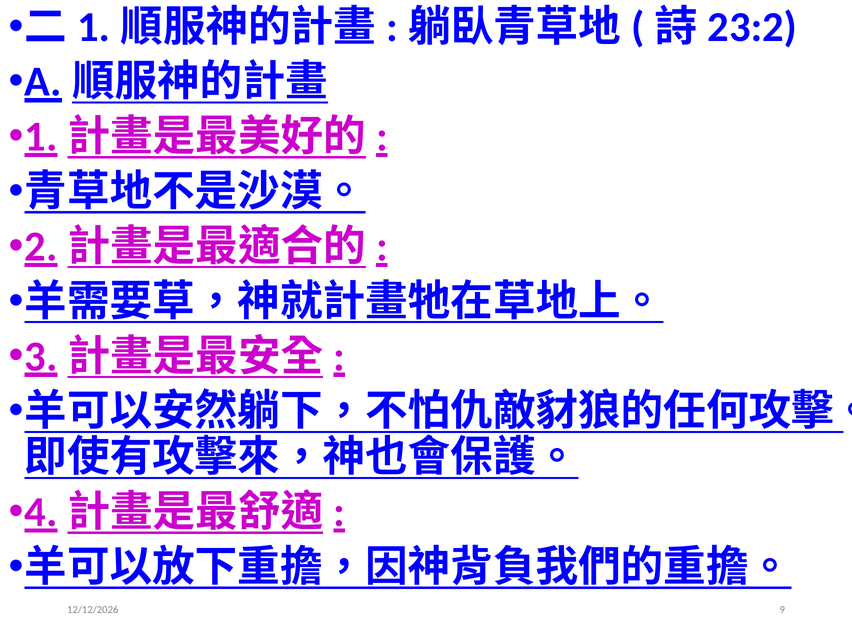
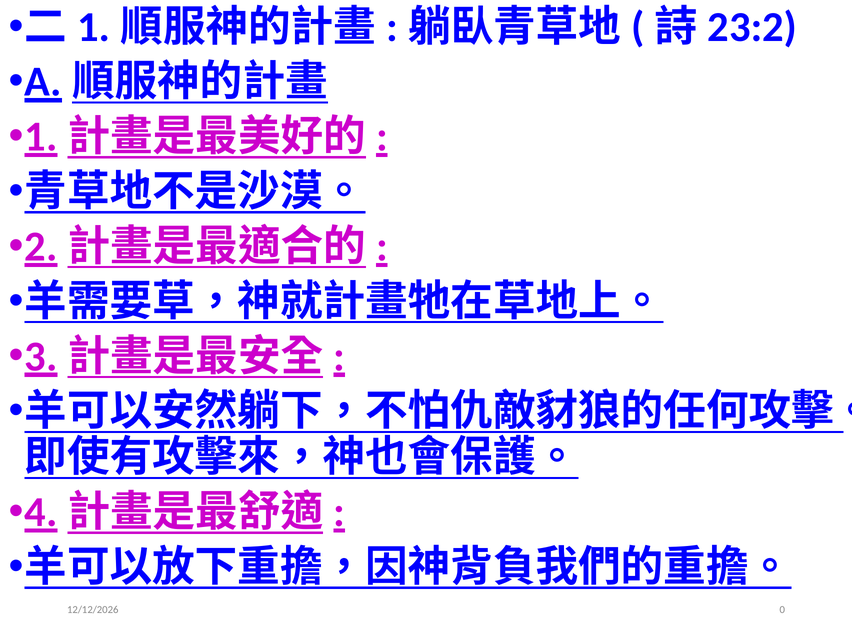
9: 9 -> 0
